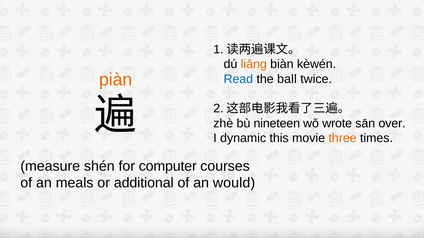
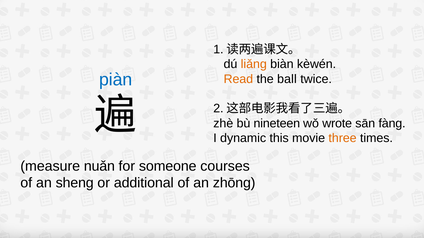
piàn colour: orange -> blue
Read colour: blue -> orange
over: over -> fàng
shén: shén -> nuǎn
computer: computer -> someone
meals: meals -> sheng
would: would -> zhōng
